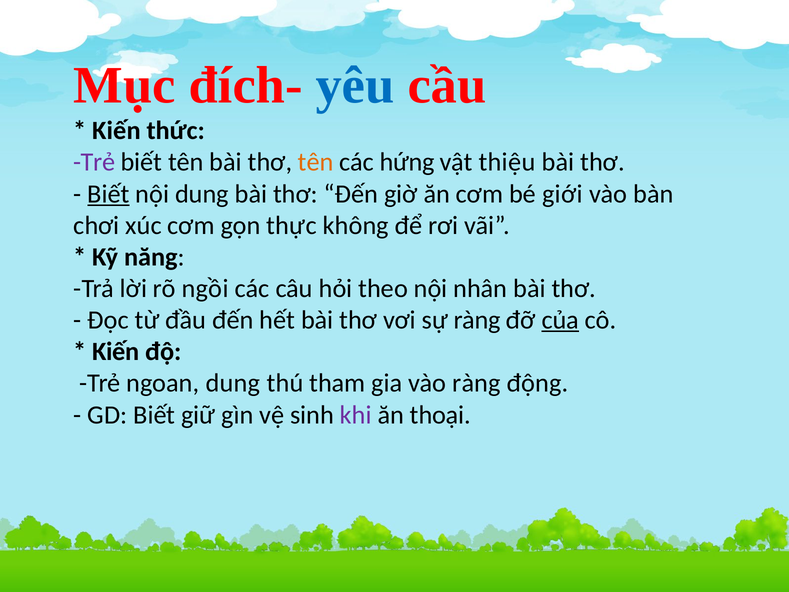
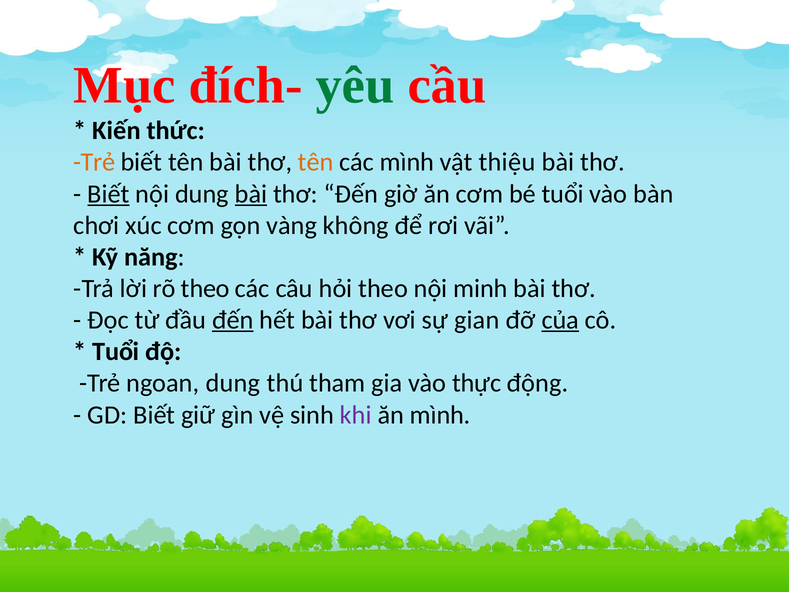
yêu colour: blue -> green
Trẻ at (94, 162) colour: purple -> orange
các hứng: hứng -> mình
bài at (251, 194) underline: none -> present
bé giới: giới -> tuổi
thực: thực -> vàng
rõ ngồi: ngồi -> theo
nhân: nhân -> minh
đến at (233, 320) underline: none -> present
sự ràng: ràng -> gian
Kiến at (116, 352): Kiến -> Tuổi
vào ràng: ràng -> thực
ăn thoại: thoại -> mình
